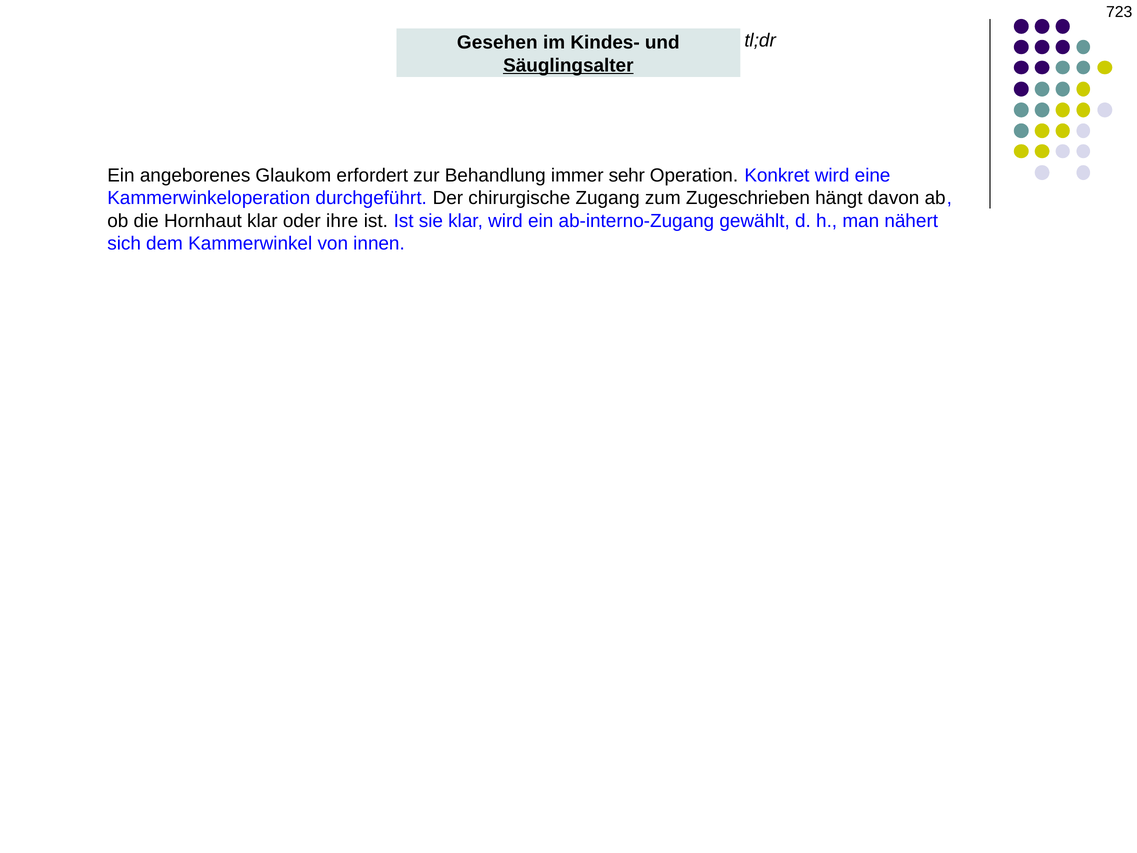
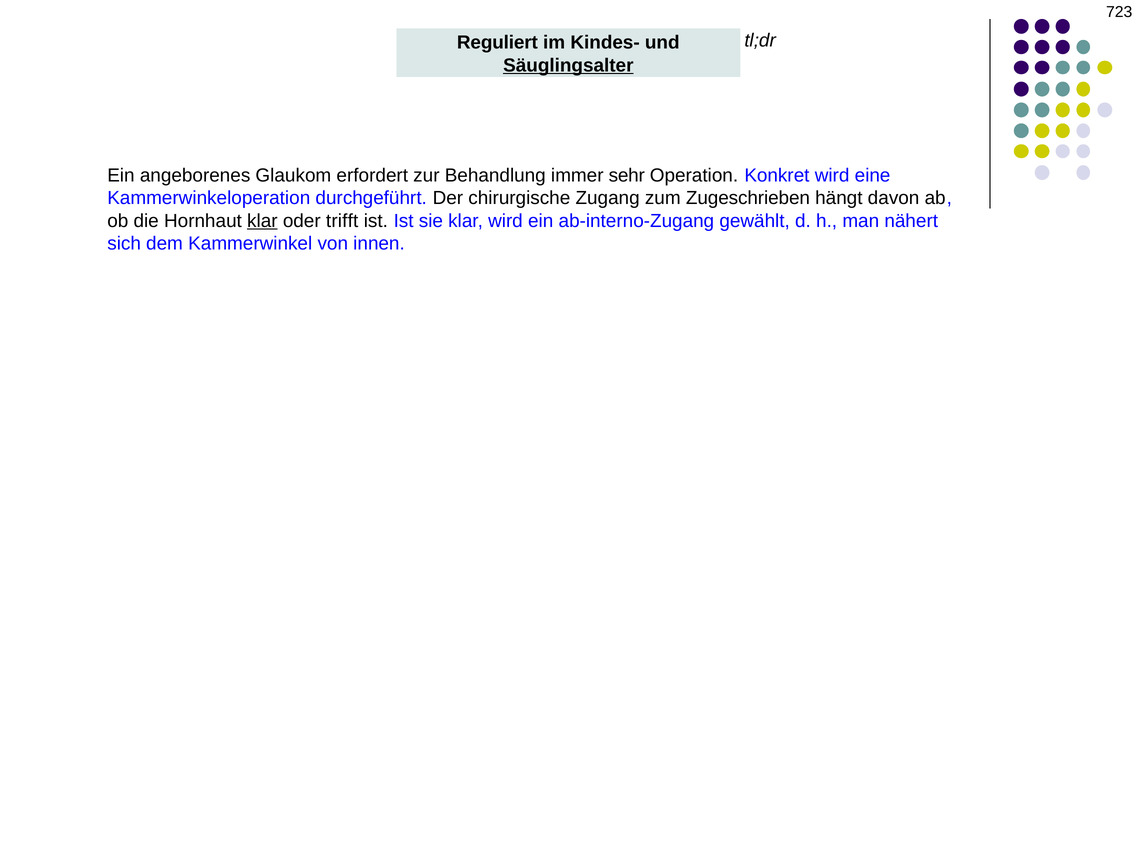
Gesehen: Gesehen -> Reguliert
klar at (262, 221) underline: none -> present
ihre: ihre -> trifft
